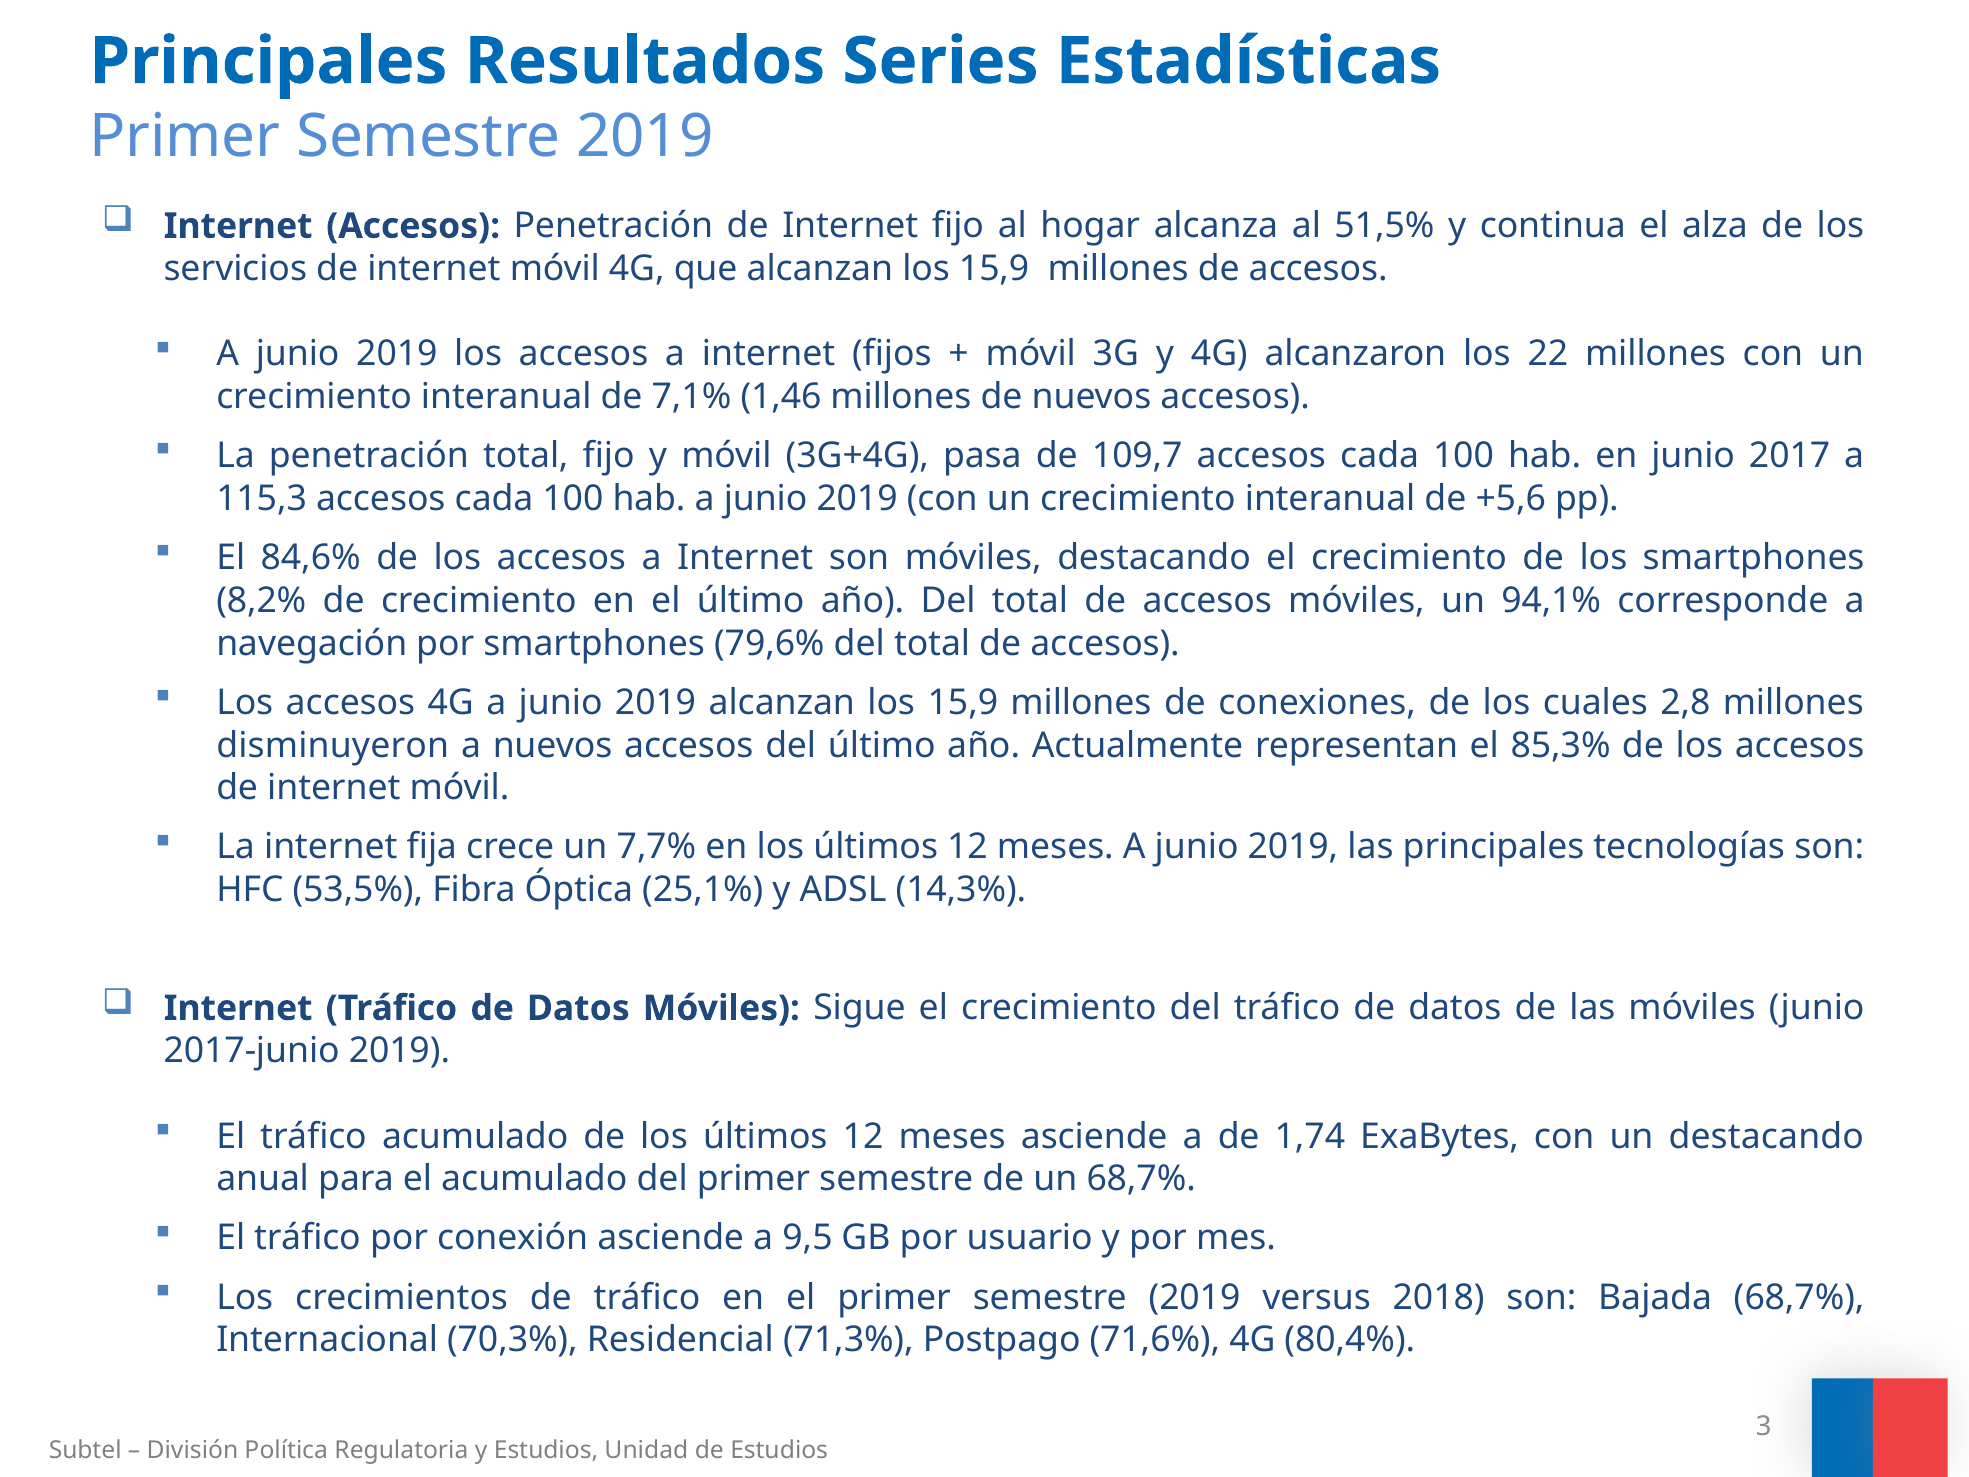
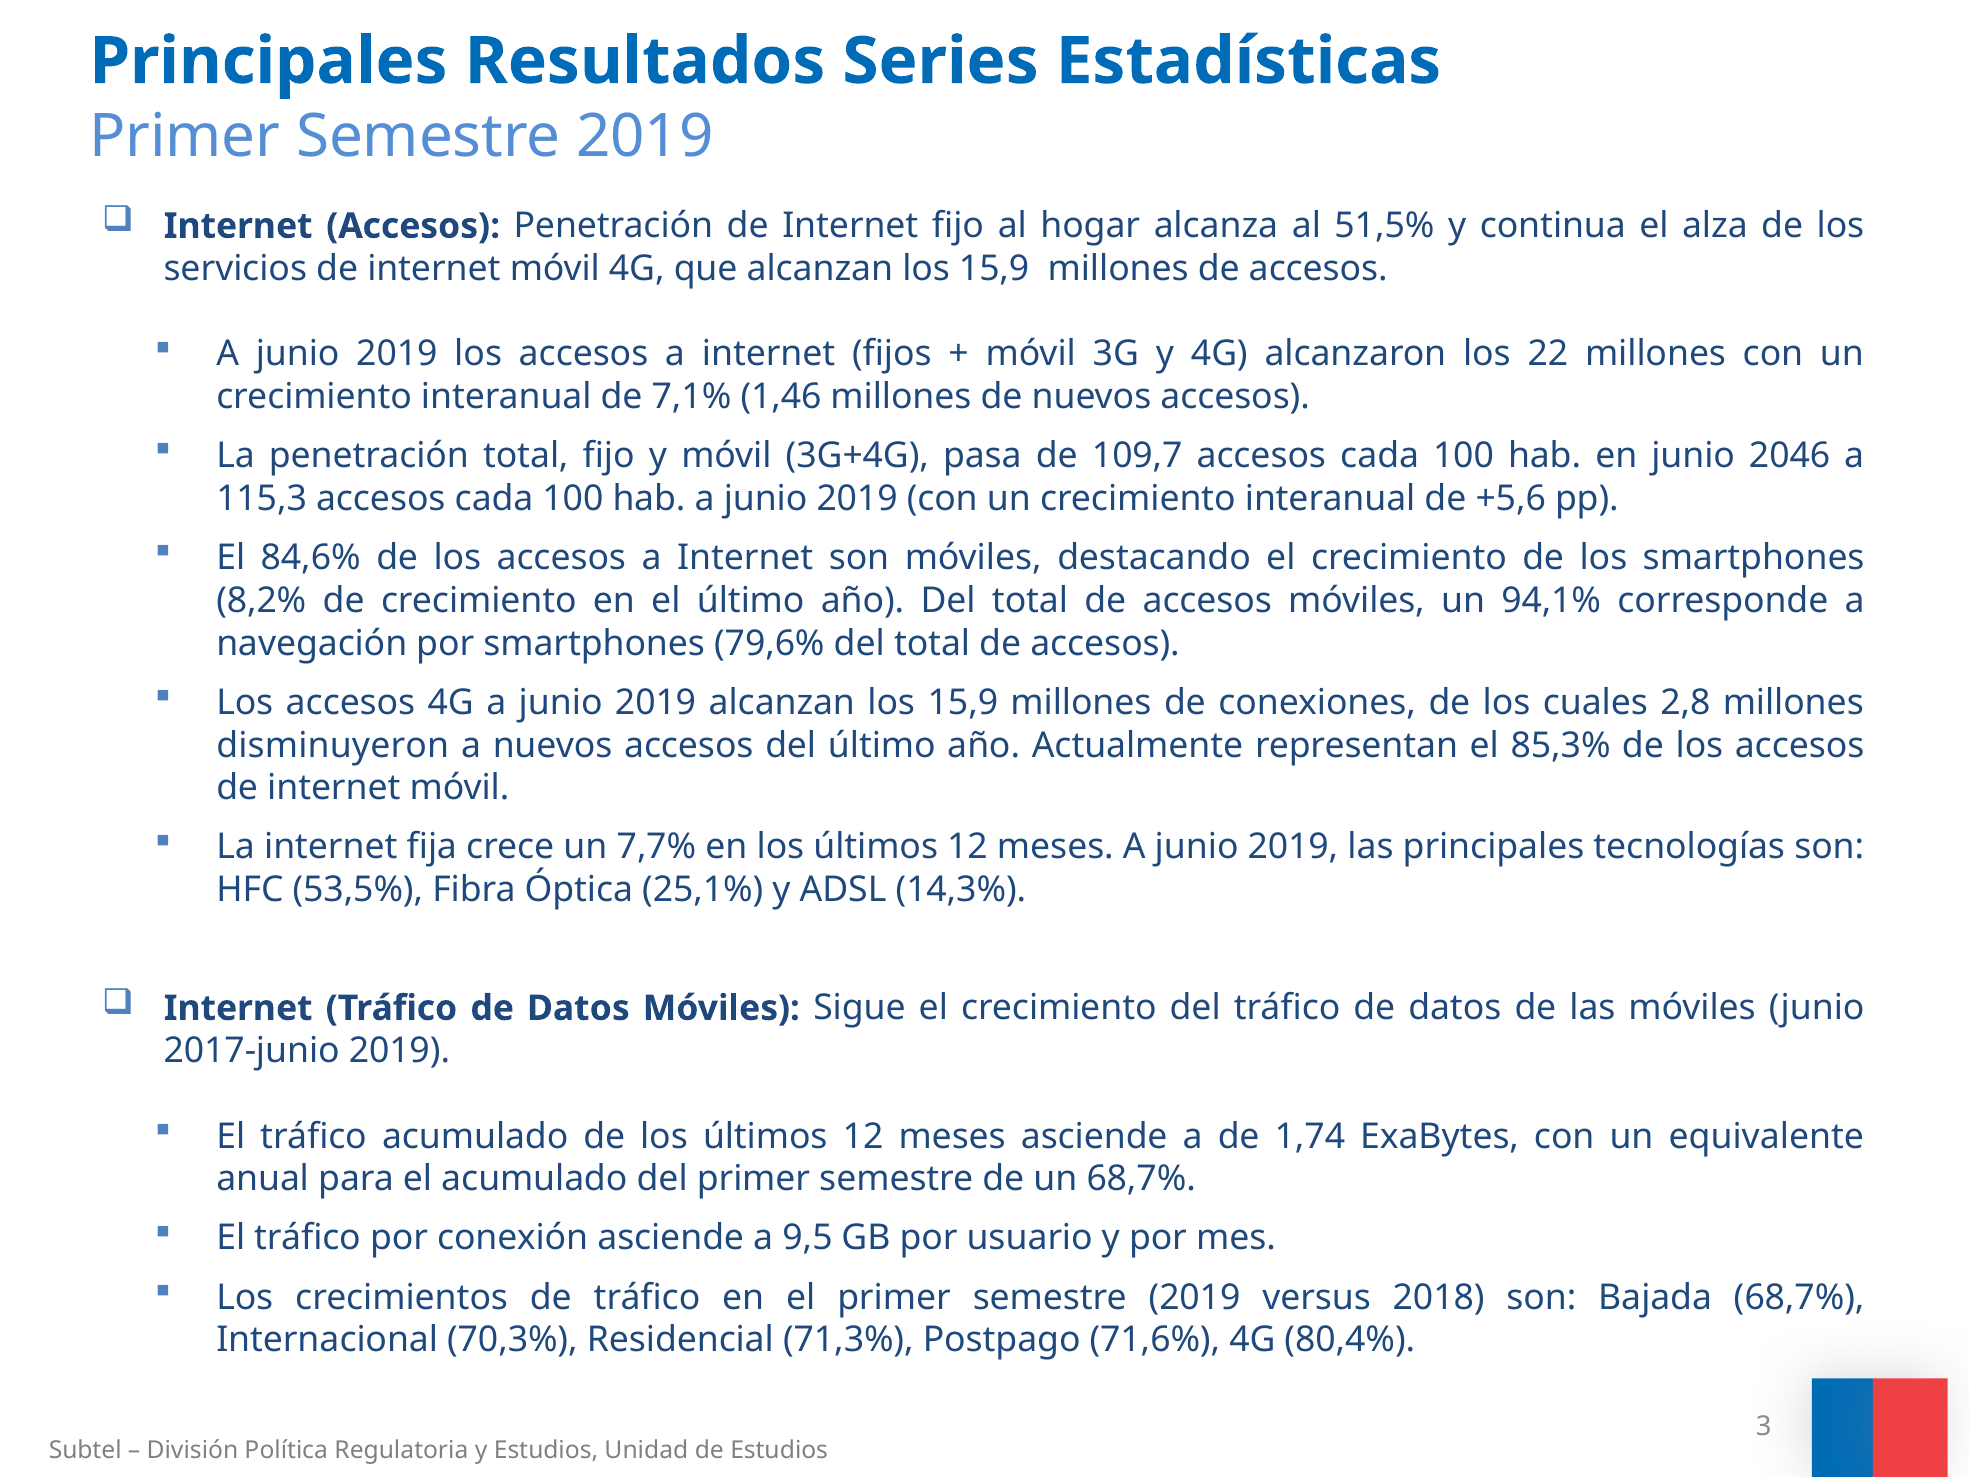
2017: 2017 -> 2046
un destacando: destacando -> equivalente
